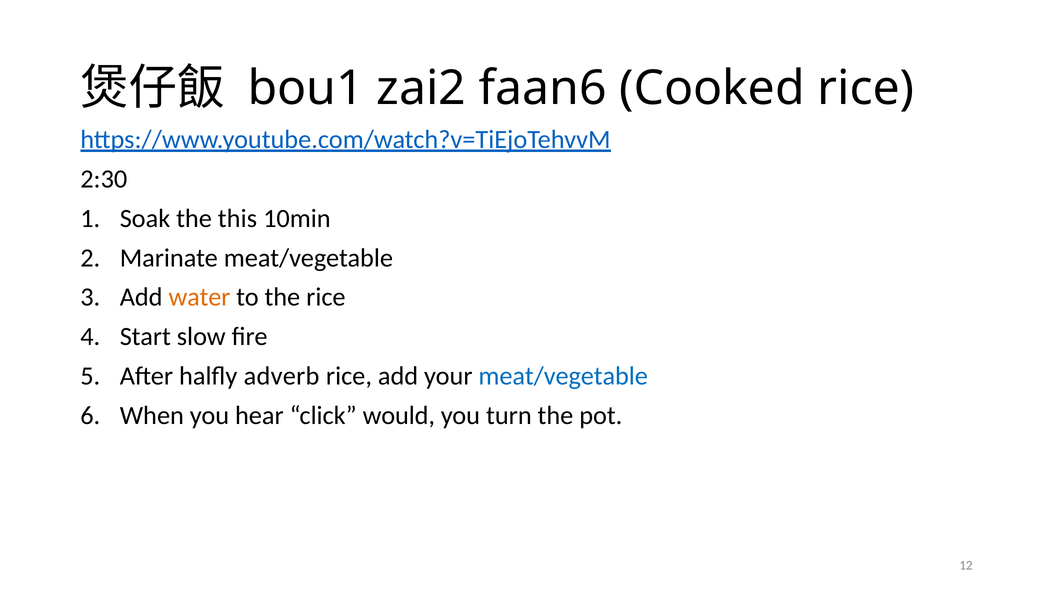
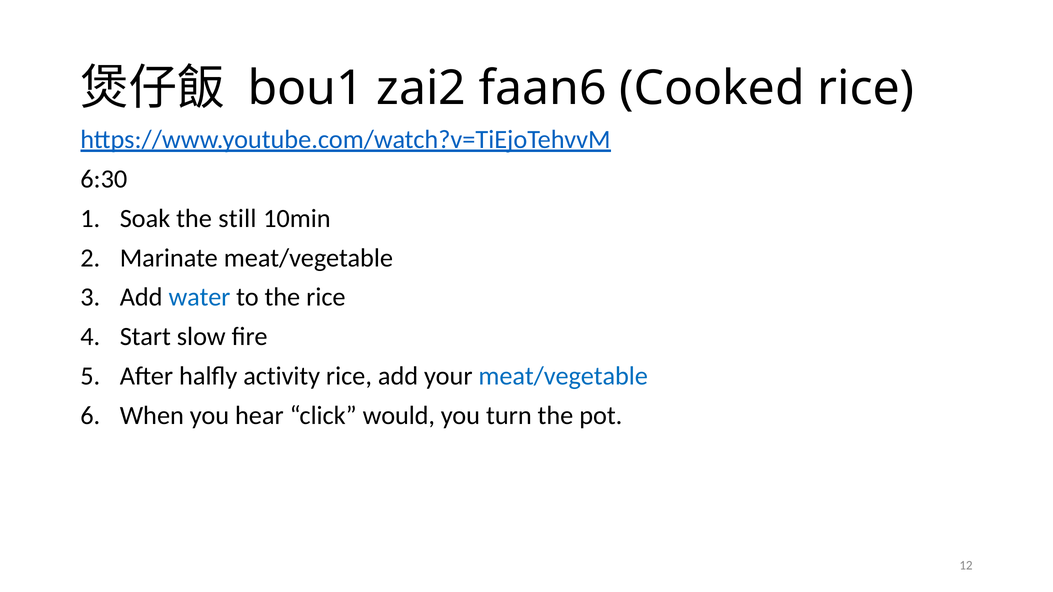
2:30: 2:30 -> 6:30
this: this -> still
water colour: orange -> blue
adverb: adverb -> activity
